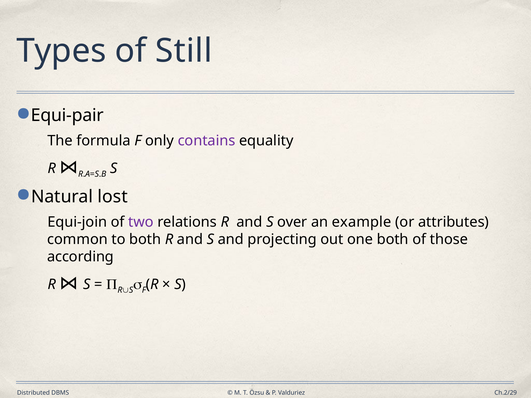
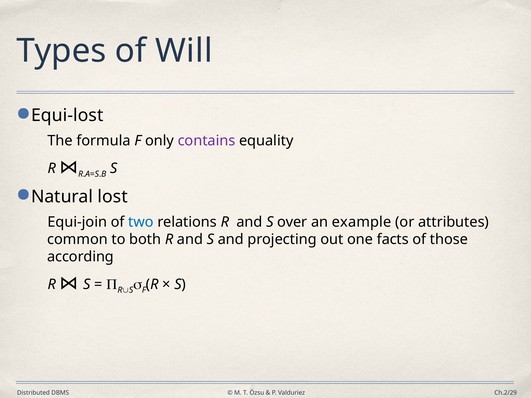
Still: Still -> Will
Equi-pair: Equi-pair -> Equi-lost
two colour: purple -> blue
one both: both -> facts
